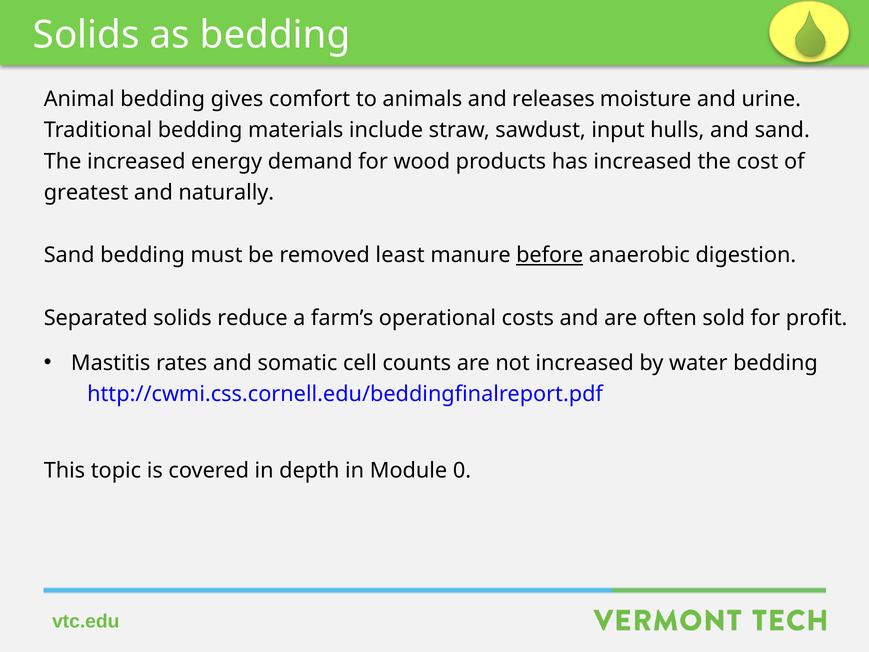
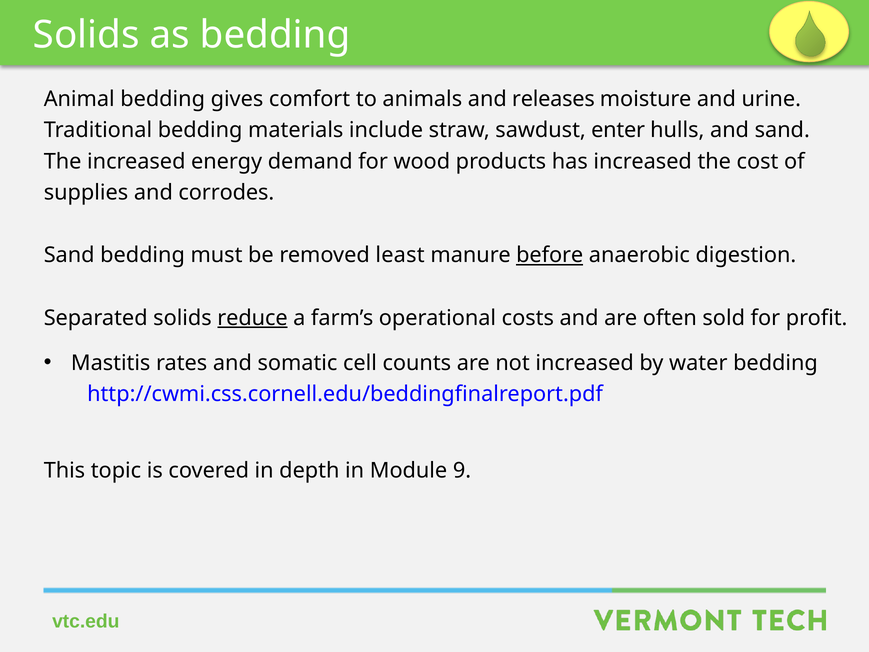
input: input -> enter
greatest: greatest -> supplies
naturally: naturally -> corrodes
reduce underline: none -> present
0: 0 -> 9
